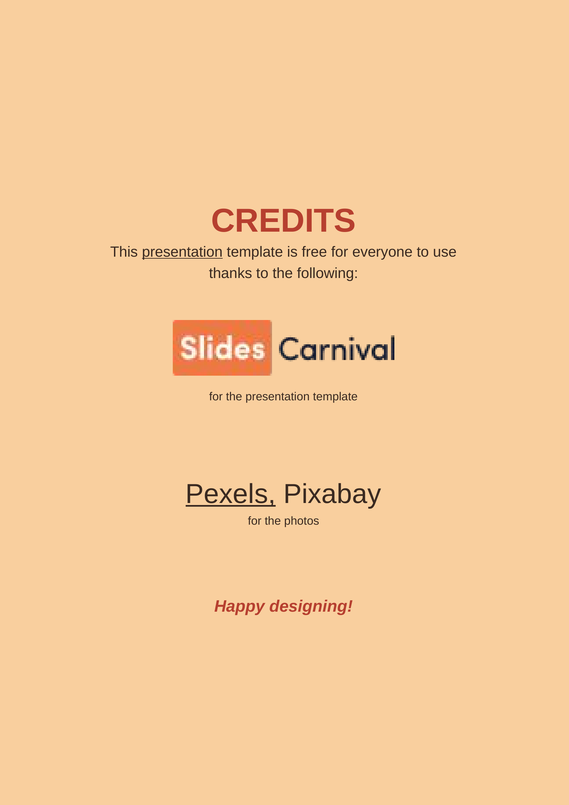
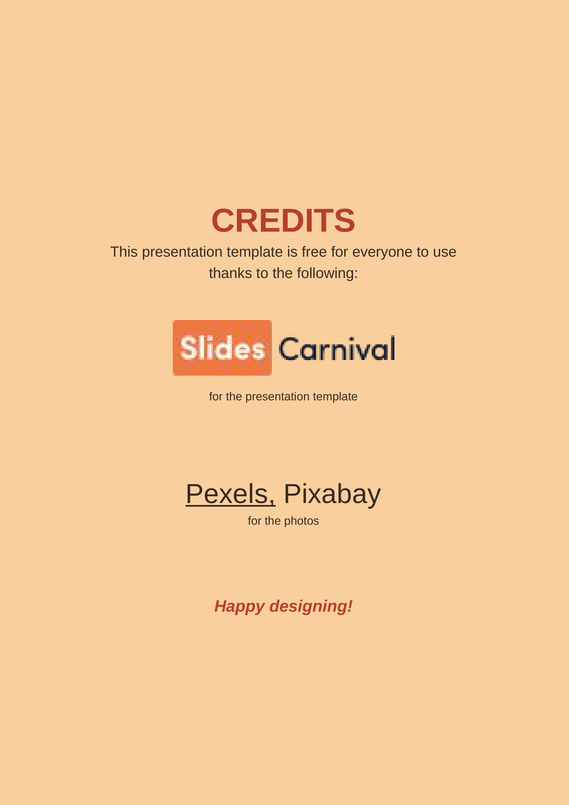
presentation at (182, 252) underline: present -> none
